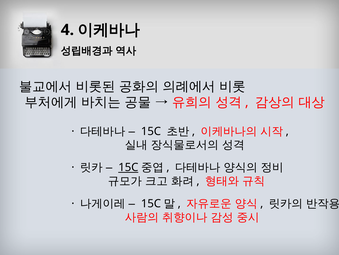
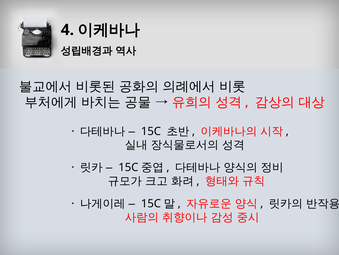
15C at (128, 167) underline: present -> none
